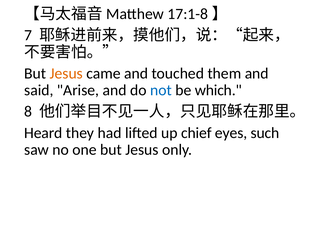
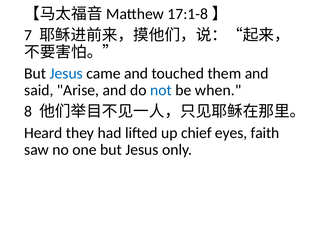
Jesus at (66, 73) colour: orange -> blue
which: which -> when
such: such -> faith
